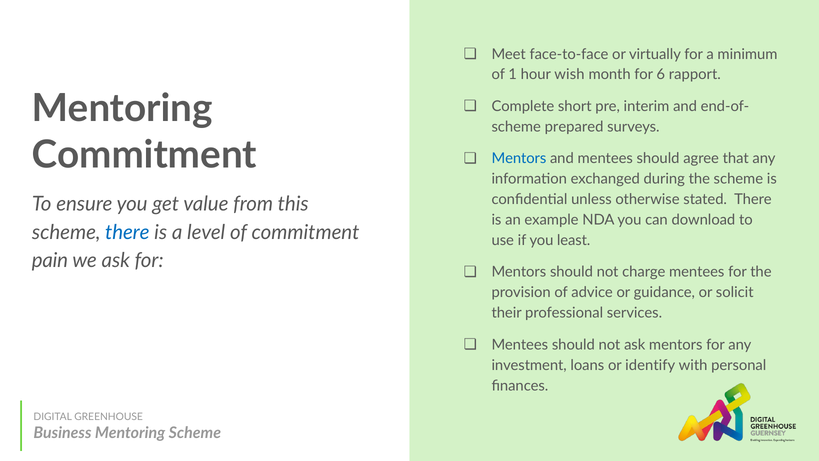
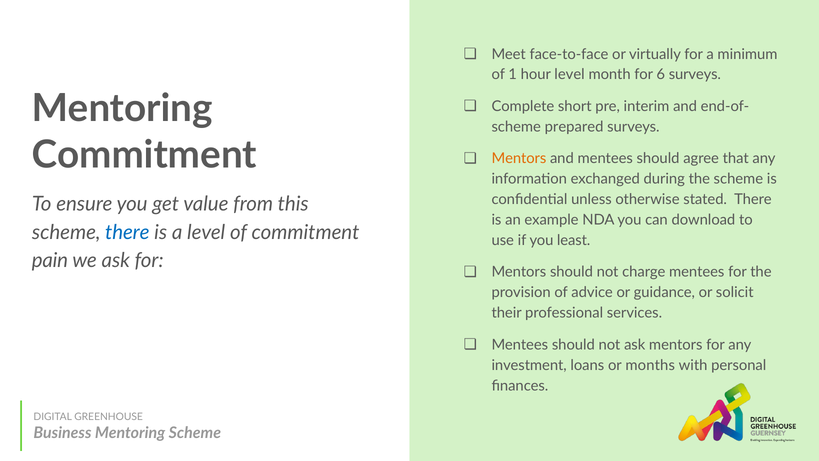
hour wish: wish -> level
6 rapport: rapport -> surveys
Mentors at (519, 158) colour: blue -> orange
identify: identify -> months
